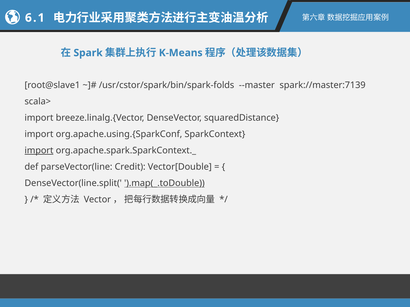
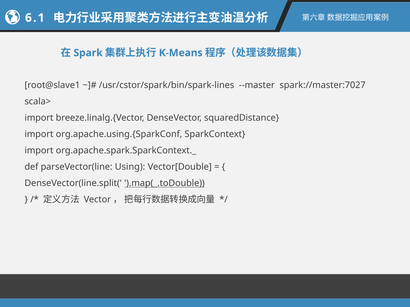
/usr/cstor/spark/bin/spark-folds: /usr/cstor/spark/bin/spark-folds -> /usr/cstor/spark/bin/spark-lines
spark://master:7139: spark://master:7139 -> spark://master:7027
import at (39, 151) underline: present -> none
Credit: Credit -> Using
